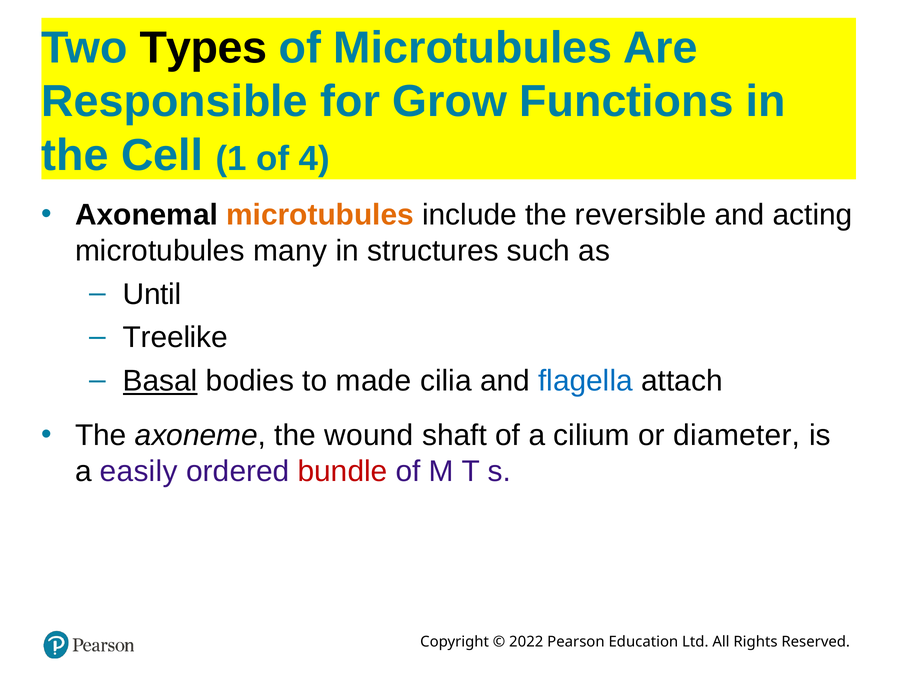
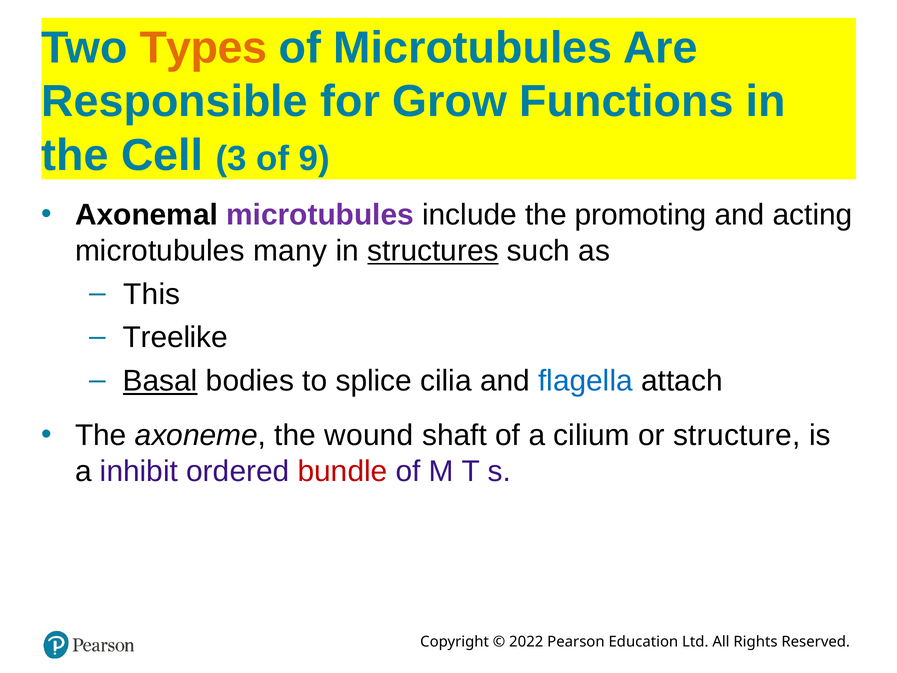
Types colour: black -> orange
1: 1 -> 3
4: 4 -> 9
microtubules at (320, 215) colour: orange -> purple
reversible: reversible -> promoting
structures underline: none -> present
Until: Until -> This
made: made -> splice
diameter: diameter -> structure
easily: easily -> inhibit
